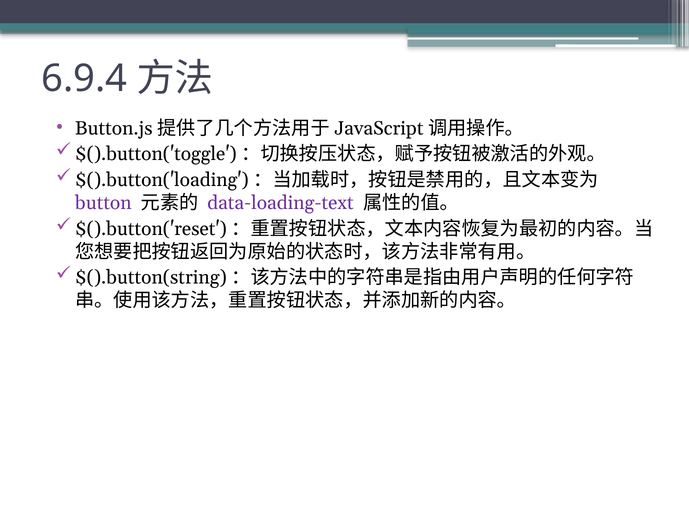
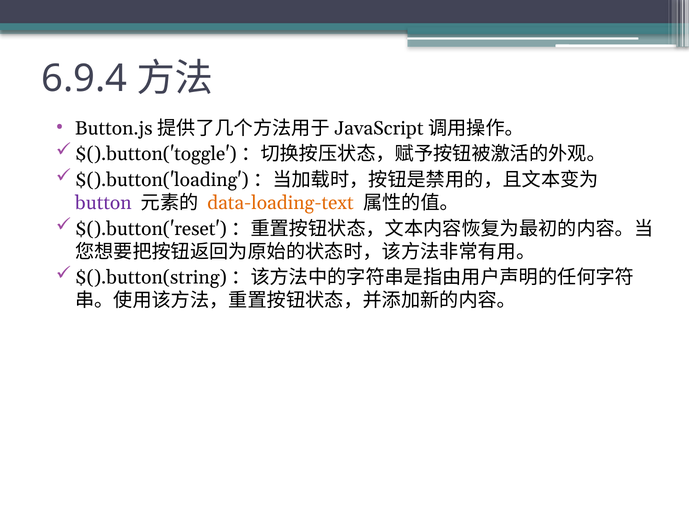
data-loading-text colour: purple -> orange
